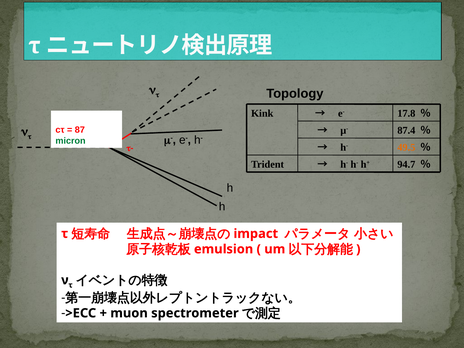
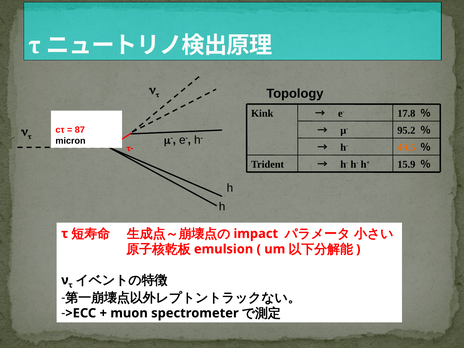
87.4: 87.4 -> 95.2
micron colour: green -> black
94.7: 94.7 -> 15.9
